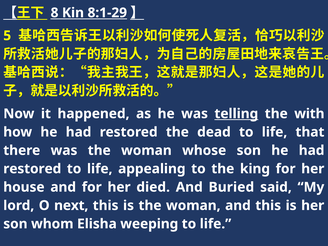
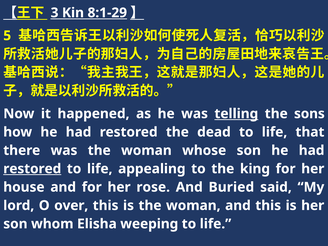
8: 8 -> 3
with: with -> sons
restored at (32, 169) underline: none -> present
died: died -> rose
next: next -> over
